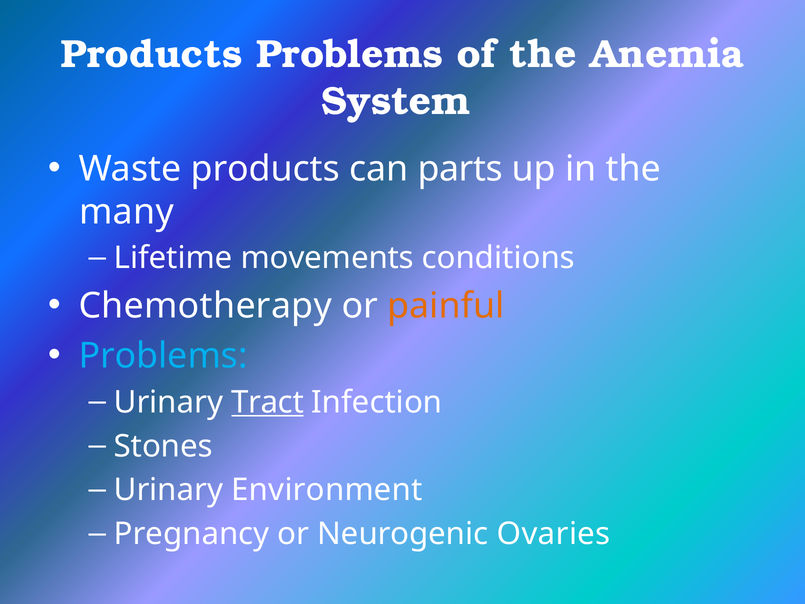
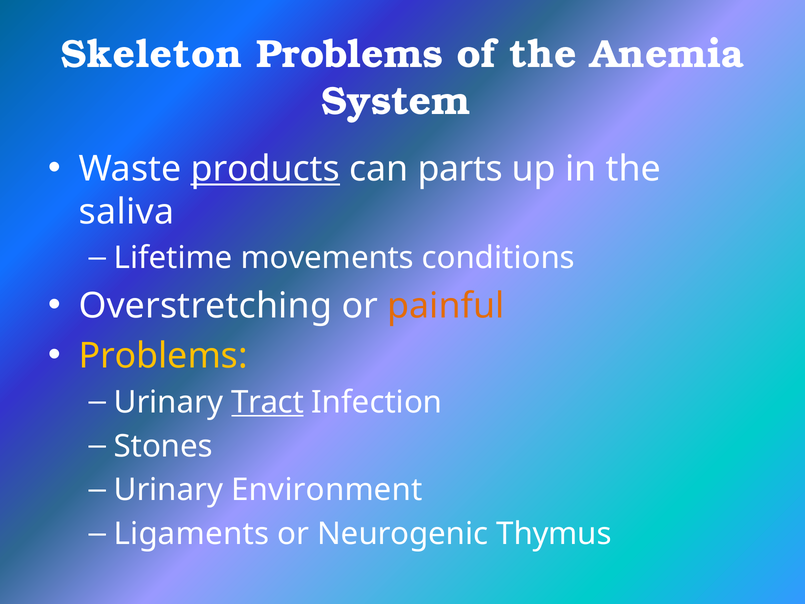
Products at (152, 54): Products -> Skeleton
products at (265, 169) underline: none -> present
many: many -> saliva
Chemotherapy: Chemotherapy -> Overstretching
Problems at (163, 356) colour: light blue -> yellow
Pregnancy: Pregnancy -> Ligaments
Ovaries: Ovaries -> Thymus
